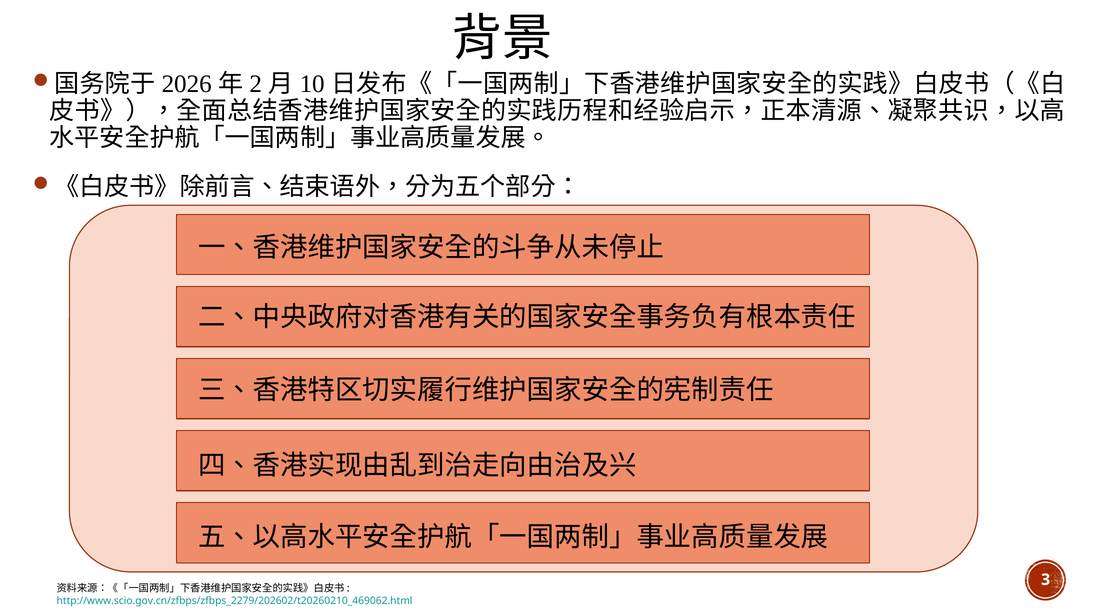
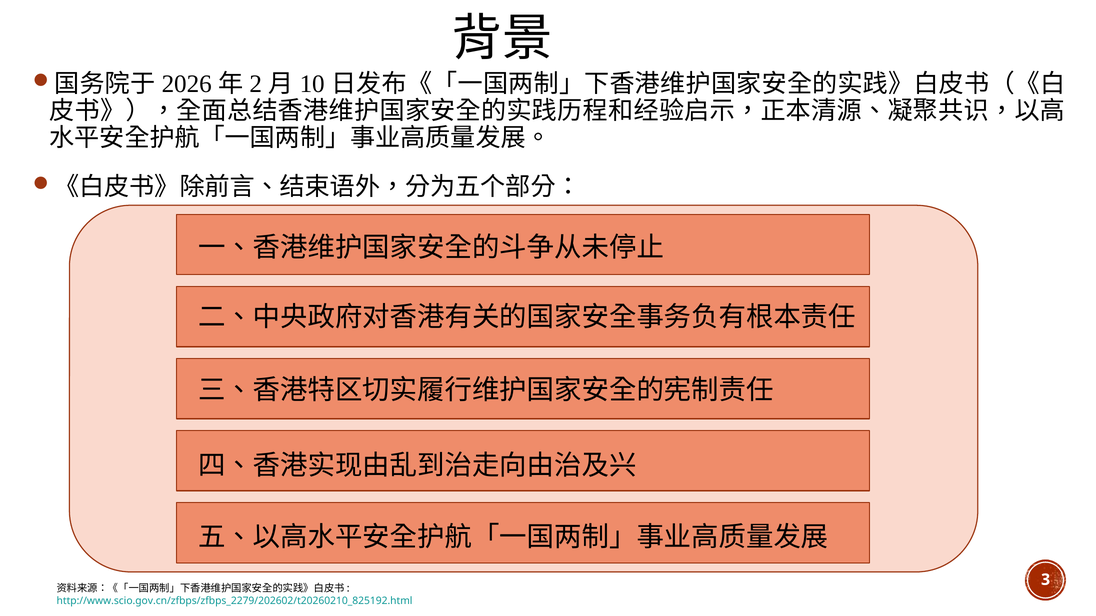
http://www.scio.gov.cn/zfbps/zfbps_2279/202602/t20260210_469062.html: http://www.scio.gov.cn/zfbps/zfbps_2279/202602/t20260210_469062.html -> http://www.scio.gov.cn/zfbps/zfbps_2279/202602/t20260210_825192.html
